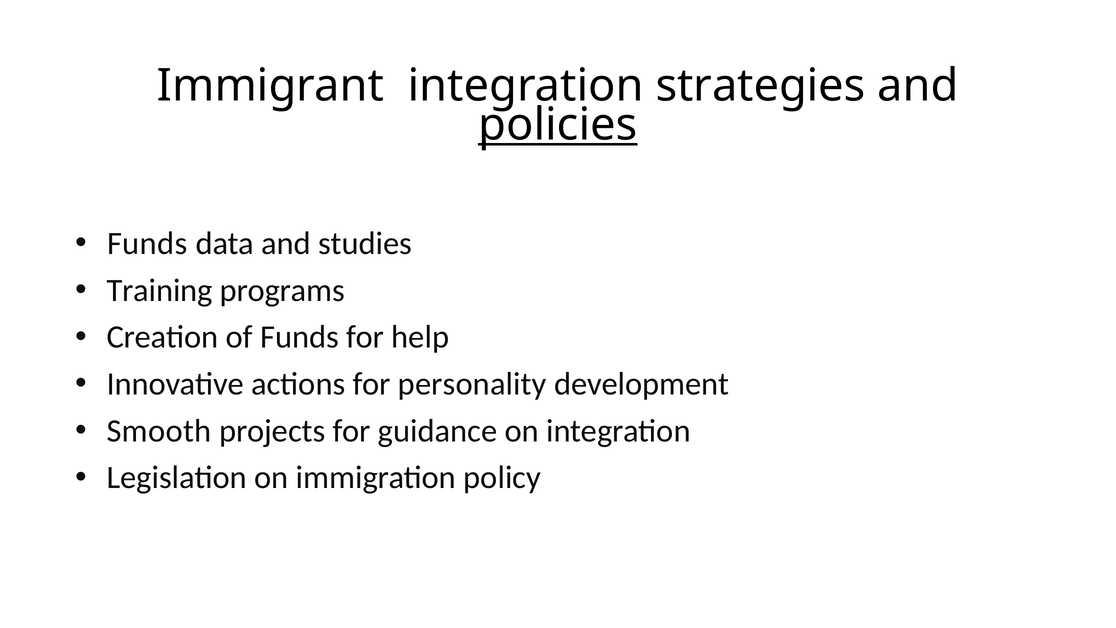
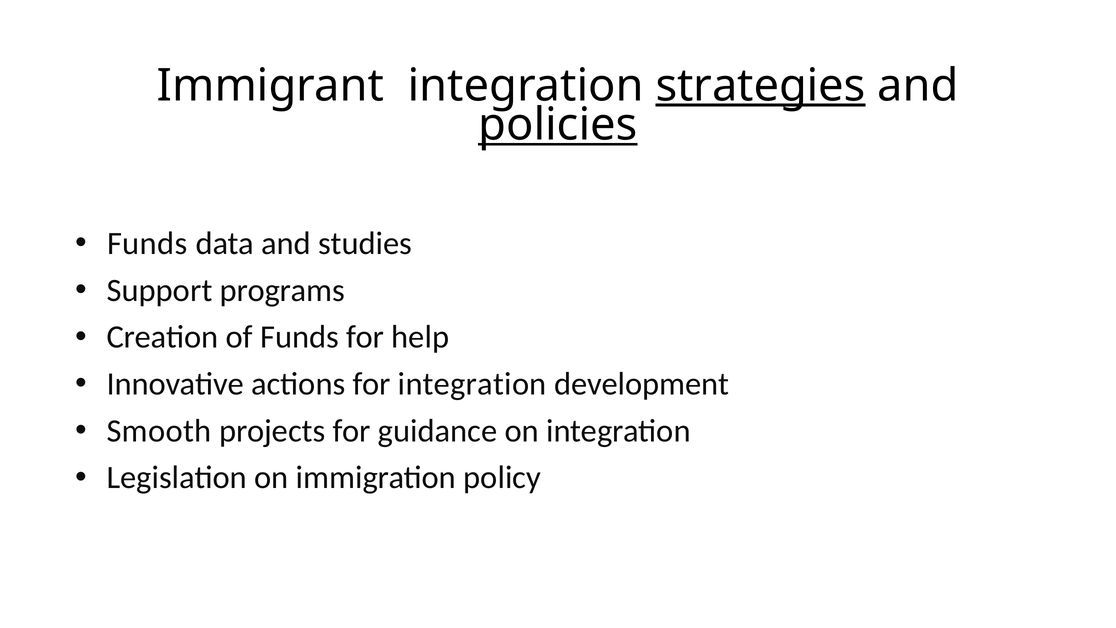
strategies underline: none -> present
Training: Training -> Support
for personality: personality -> integration
